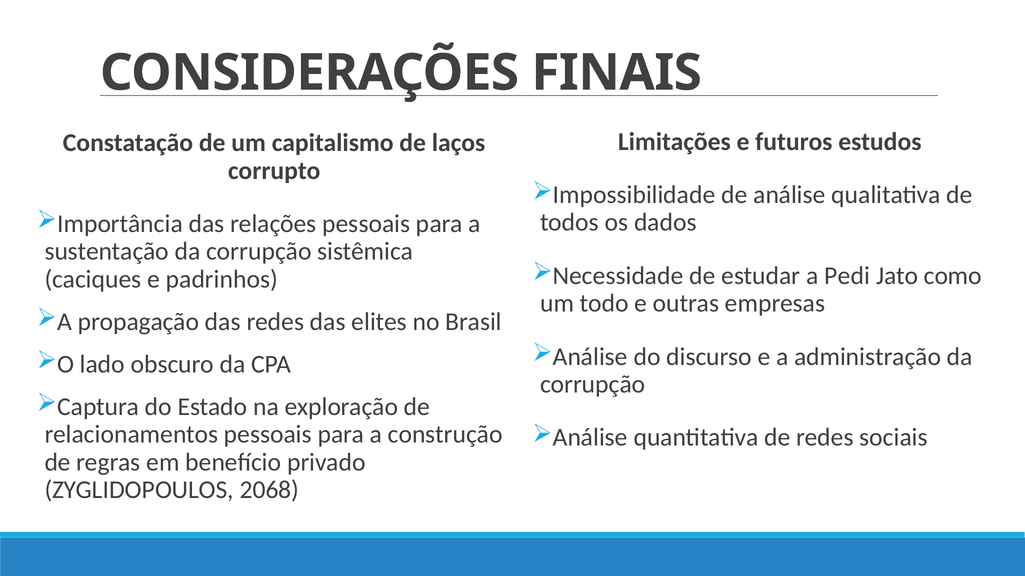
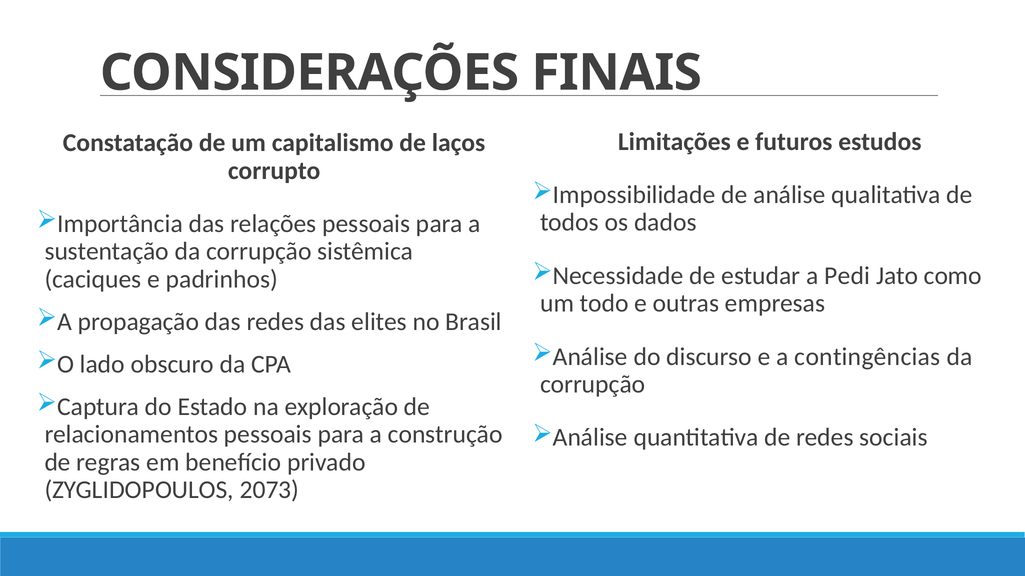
administração: administração -> contingências
2068: 2068 -> 2073
